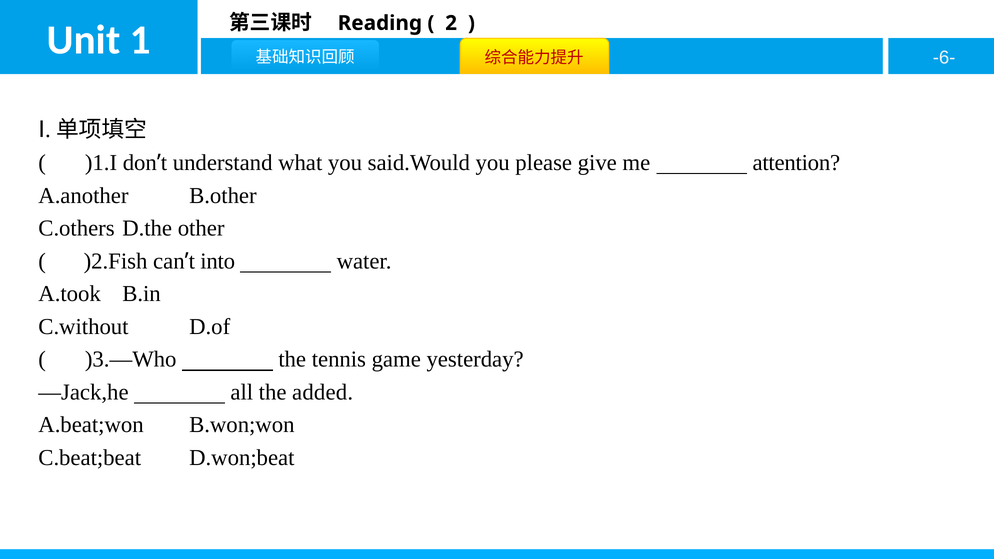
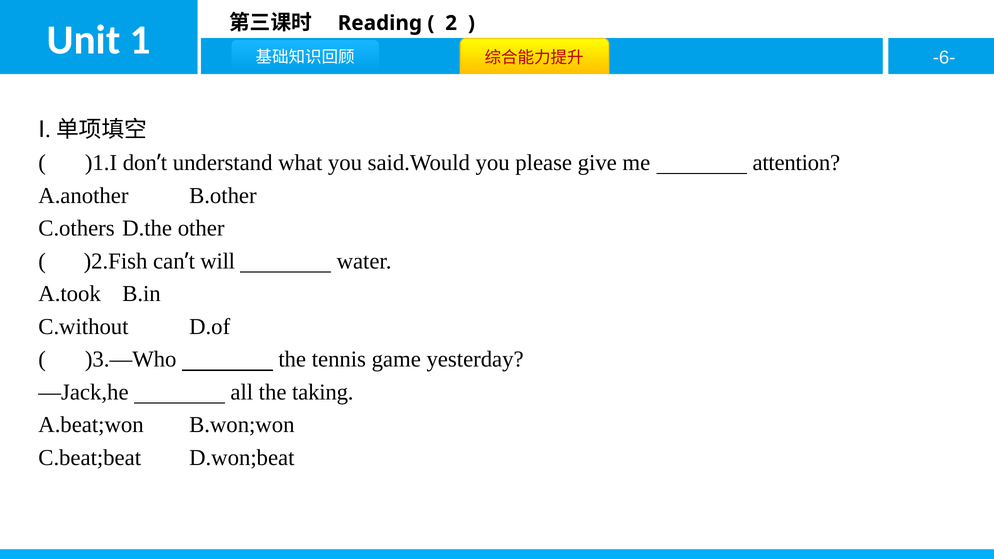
into: into -> will
added: added -> taking
